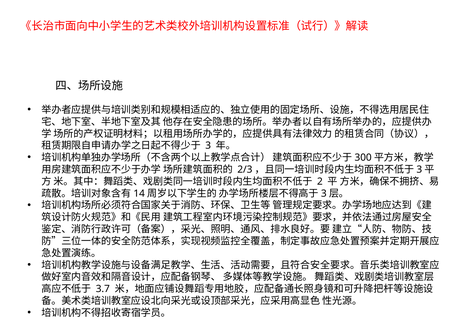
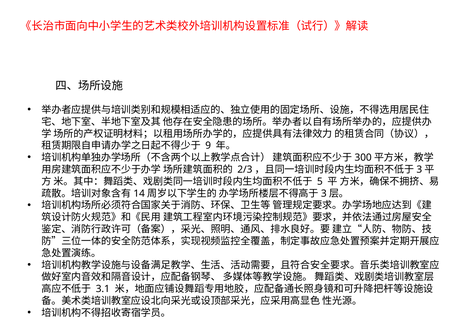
3: 3 -> 9
2: 2 -> 5
3.7: 3.7 -> 3.1
